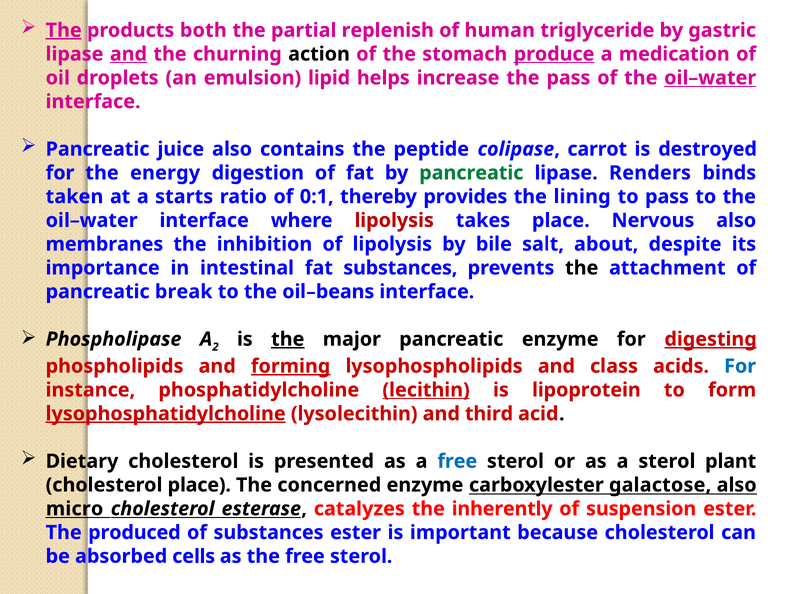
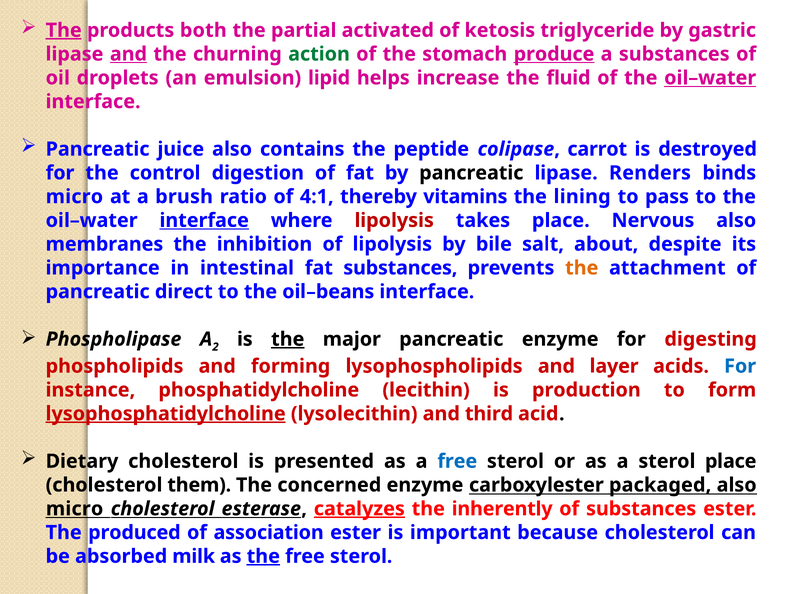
replenish: replenish -> activated
human: human -> ketosis
action colour: black -> green
a medication: medication -> substances
the pass: pass -> fluid
energy: energy -> control
pancreatic at (471, 173) colour: green -> black
taken at (74, 196): taken -> micro
starts: starts -> brush
0:1: 0:1 -> 4:1
provides: provides -> vitamins
interface at (204, 220) underline: none -> present
the at (582, 268) colour: black -> orange
break: break -> direct
digesting underline: present -> none
forming underline: present -> none
class: class -> layer
lecithin underline: present -> none
lipoprotein: lipoprotein -> production
sterol plant: plant -> place
cholesterol place: place -> them
galactose: galactose -> packaged
catalyzes underline: none -> present
of suspension: suspension -> substances
of substances: substances -> association
cells: cells -> milk
the at (263, 556) underline: none -> present
